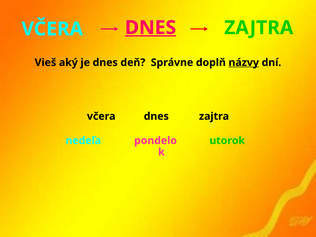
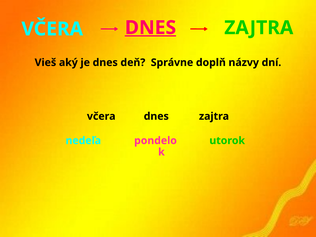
názvy underline: present -> none
